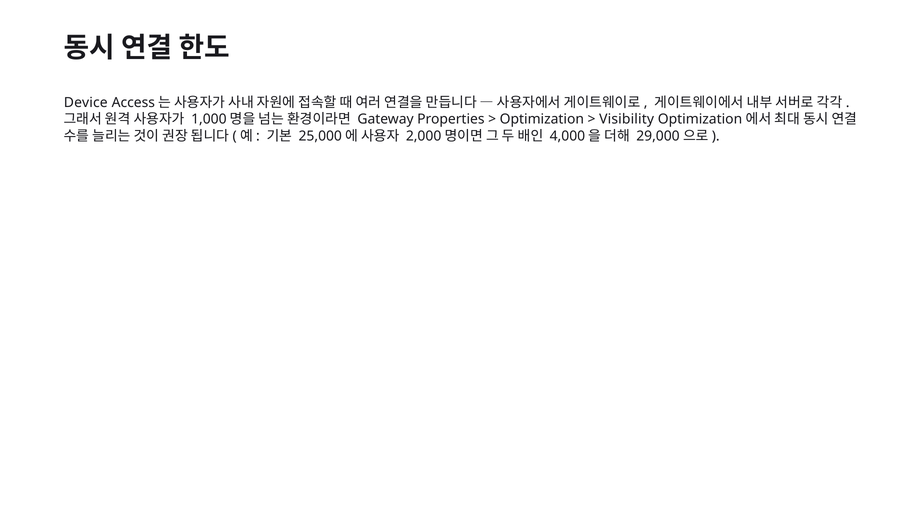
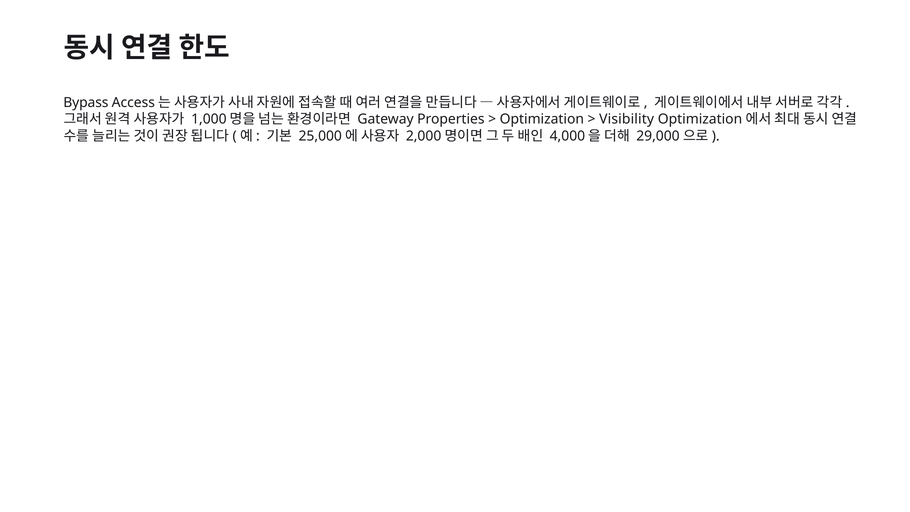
Device: Device -> Bypass
